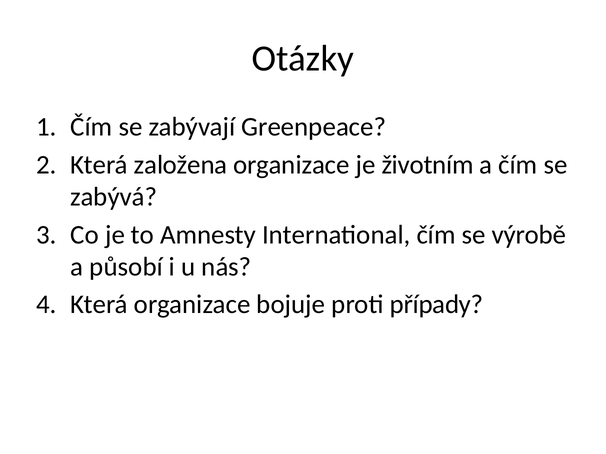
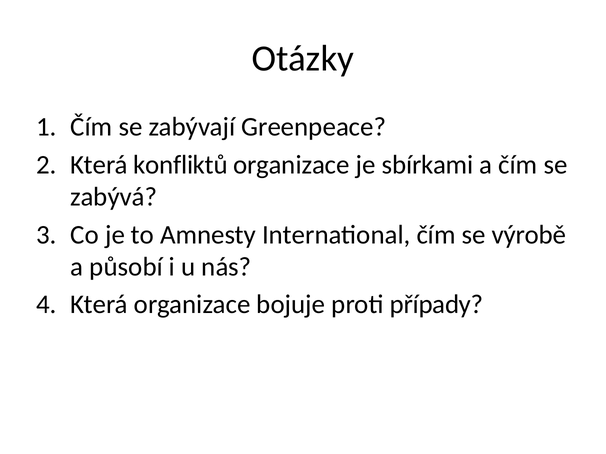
založena: založena -> konfliktů
životním: životním -> sbírkami
